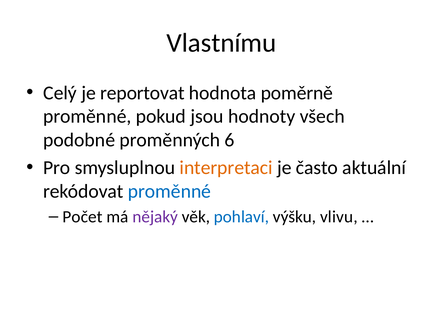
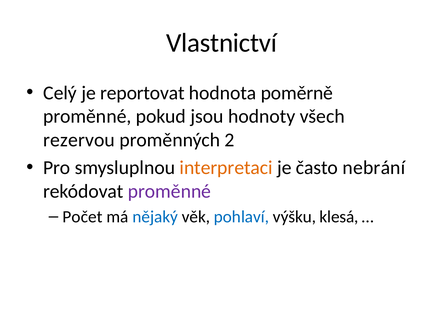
Vlastnímu: Vlastnímu -> Vlastnictví
podobné: podobné -> rezervou
6: 6 -> 2
aktuální: aktuální -> nebrání
proměnné at (169, 191) colour: blue -> purple
nějaký colour: purple -> blue
vlivu: vlivu -> klesá
